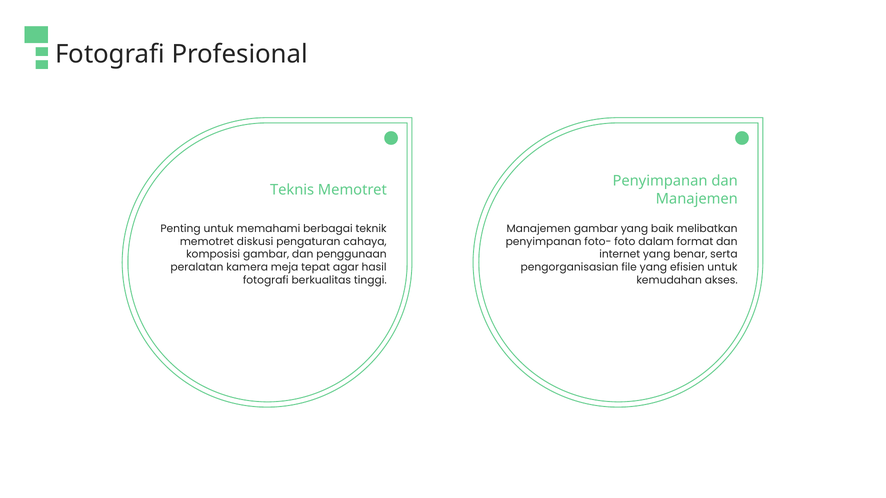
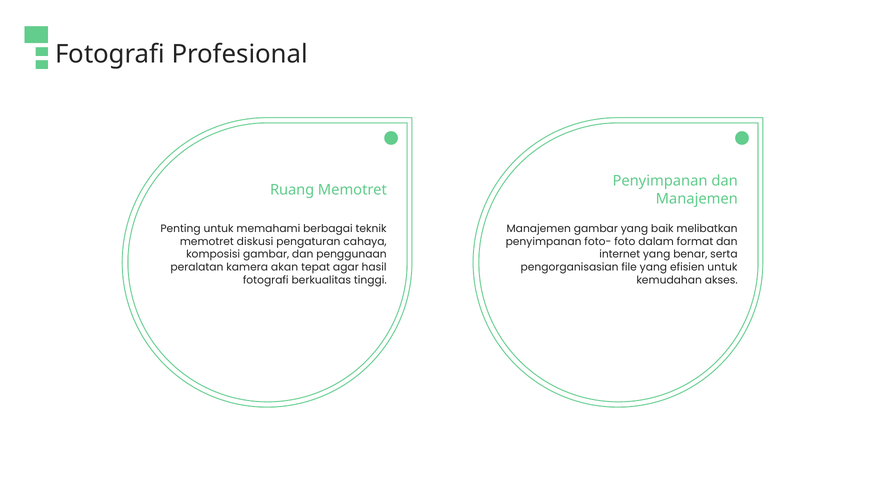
Teknis: Teknis -> Ruang
meja: meja -> akan
